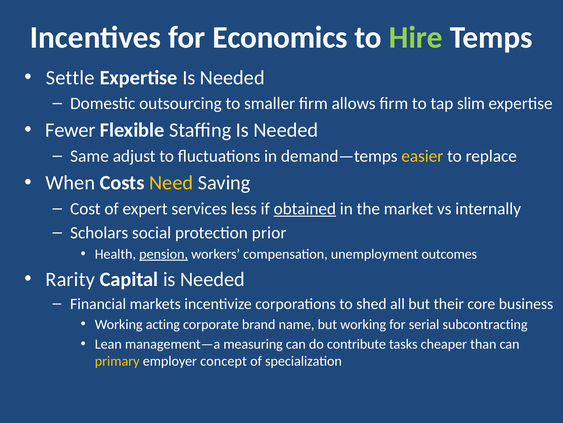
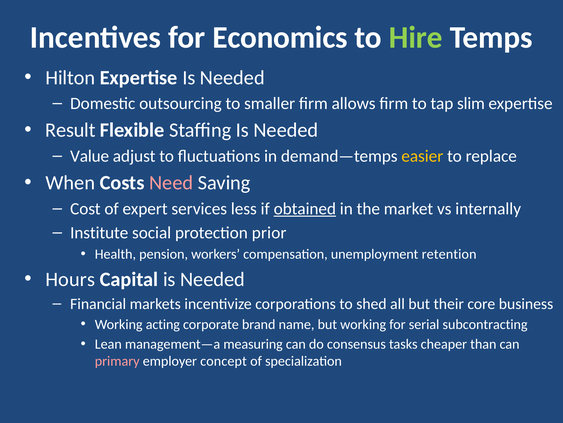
Settle: Settle -> Hilton
Fewer: Fewer -> Result
Same: Same -> Value
Need colour: yellow -> pink
Scholars: Scholars -> Institute
pension underline: present -> none
outcomes: outcomes -> retention
Rarity: Rarity -> Hours
contribute: contribute -> consensus
primary colour: yellow -> pink
